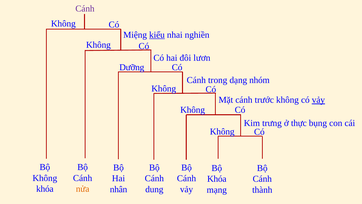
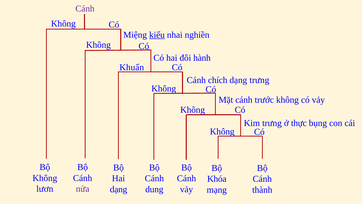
lươn: lươn -> hành
Dưỡng: Dưỡng -> Khuẩn
trong: trong -> chích
dạng nhóm: nhóm -> trưng
vảy at (318, 100) underline: present -> none
khóa at (45, 189): khóa -> lươn
nửa colour: orange -> purple
nhân at (119, 189): nhân -> dạng
